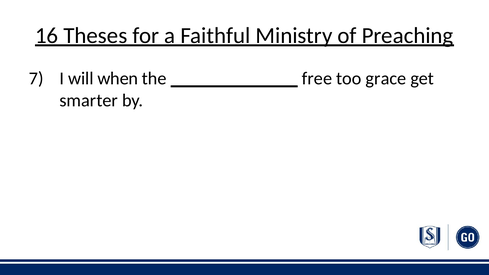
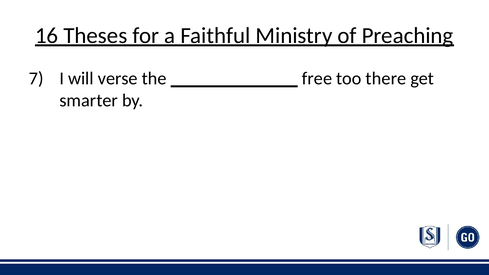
when: when -> verse
grace: grace -> there
